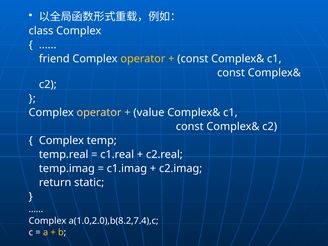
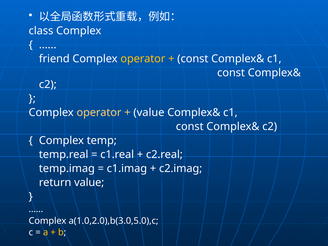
return static: static -> value
a(1.0,2.0),b(8.2,7.4),c: a(1.0,2.0),b(8.2,7.4),c -> a(1.0,2.0),b(3.0,5.0),c
